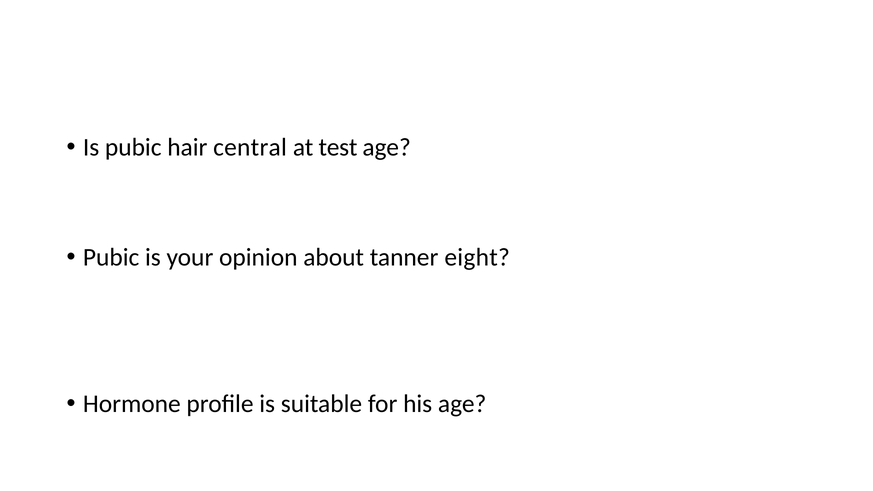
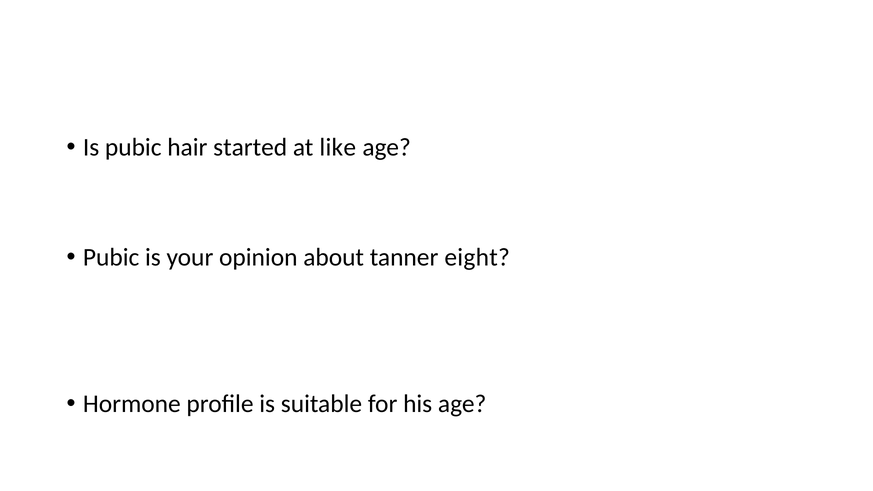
central: central -> started
test: test -> like
